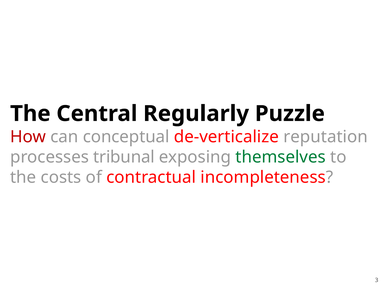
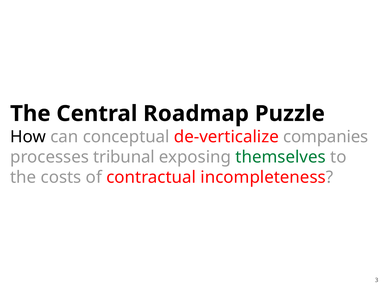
Regularly: Regularly -> Roadmap
How colour: red -> black
reputation: reputation -> companies
